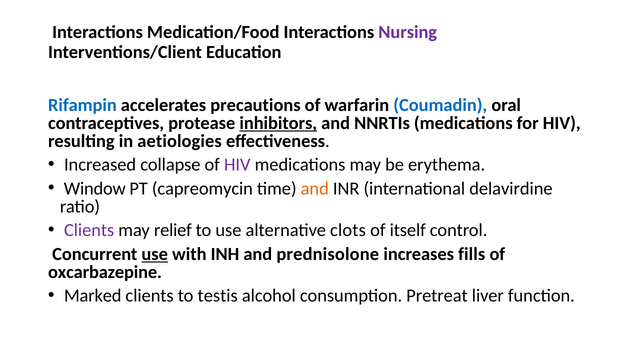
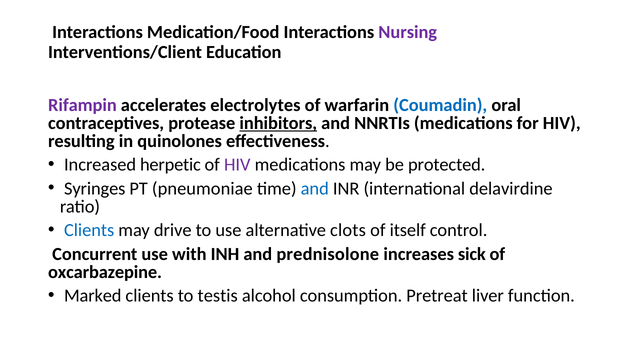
Rifampin colour: blue -> purple
precautions: precautions -> electrolytes
aetiologies: aetiologies -> quinolones
collapse: collapse -> herpetic
erythema: erythema -> protected
Window: Window -> Syringes
capreomycin: capreomycin -> pneumoniae
and at (315, 189) colour: orange -> blue
Clients at (89, 230) colour: purple -> blue
relief: relief -> drive
use at (155, 254) underline: present -> none
fills: fills -> sick
